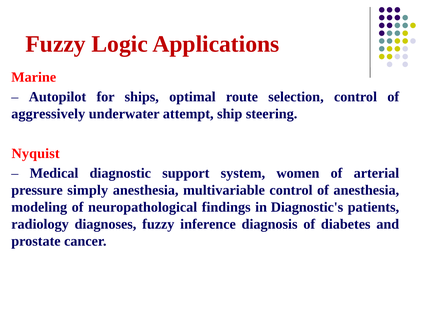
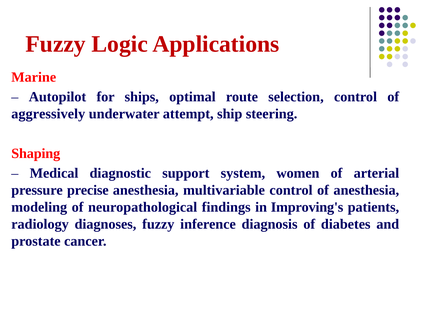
Nyquist: Nyquist -> Shaping
simply: simply -> precise
Diagnostic's: Diagnostic's -> Improving's
